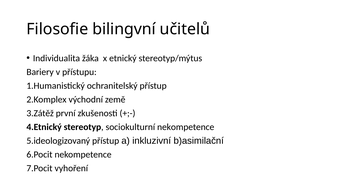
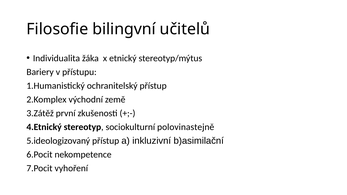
sociokulturní nekompetence: nekompetence -> polovinastejně
